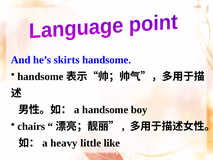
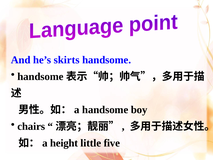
heavy: heavy -> height
like: like -> five
